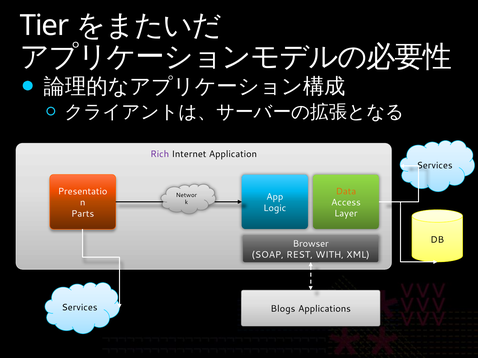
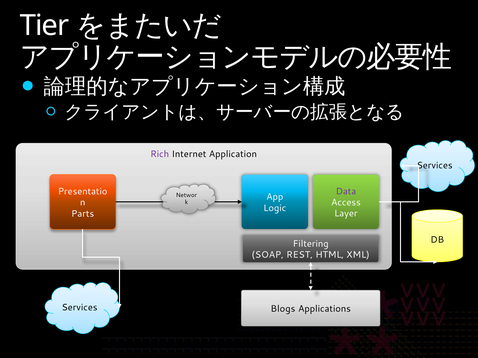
Data colour: orange -> purple
Browser at (311, 244): Browser -> Filtering
WITH: WITH -> HTML
